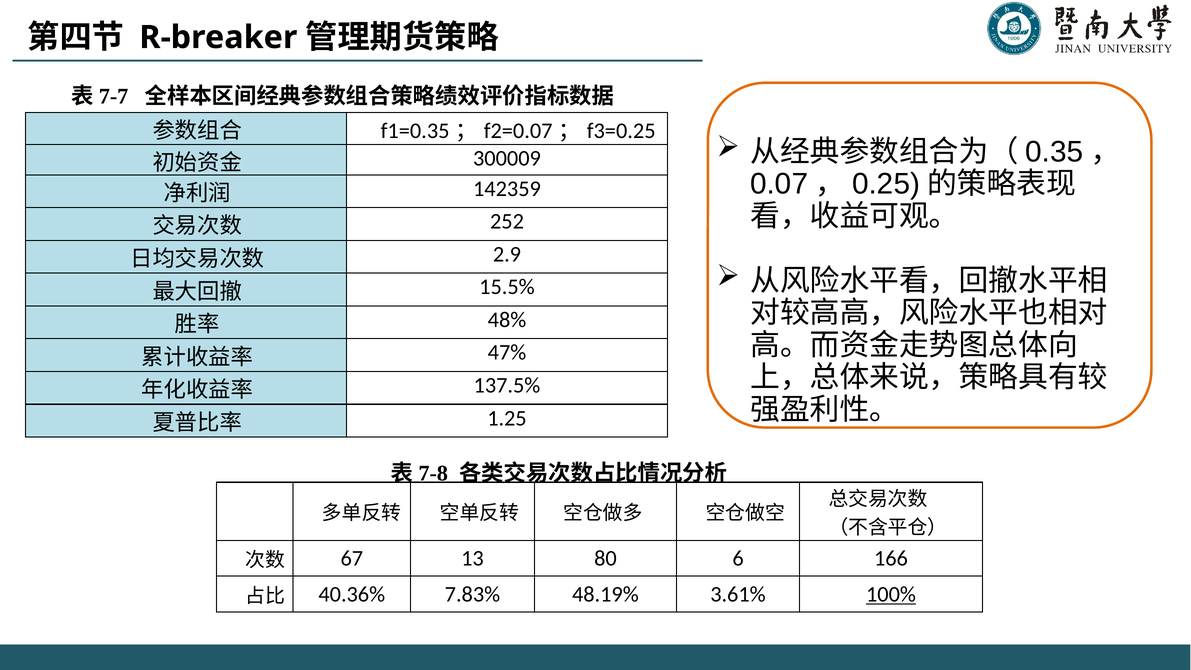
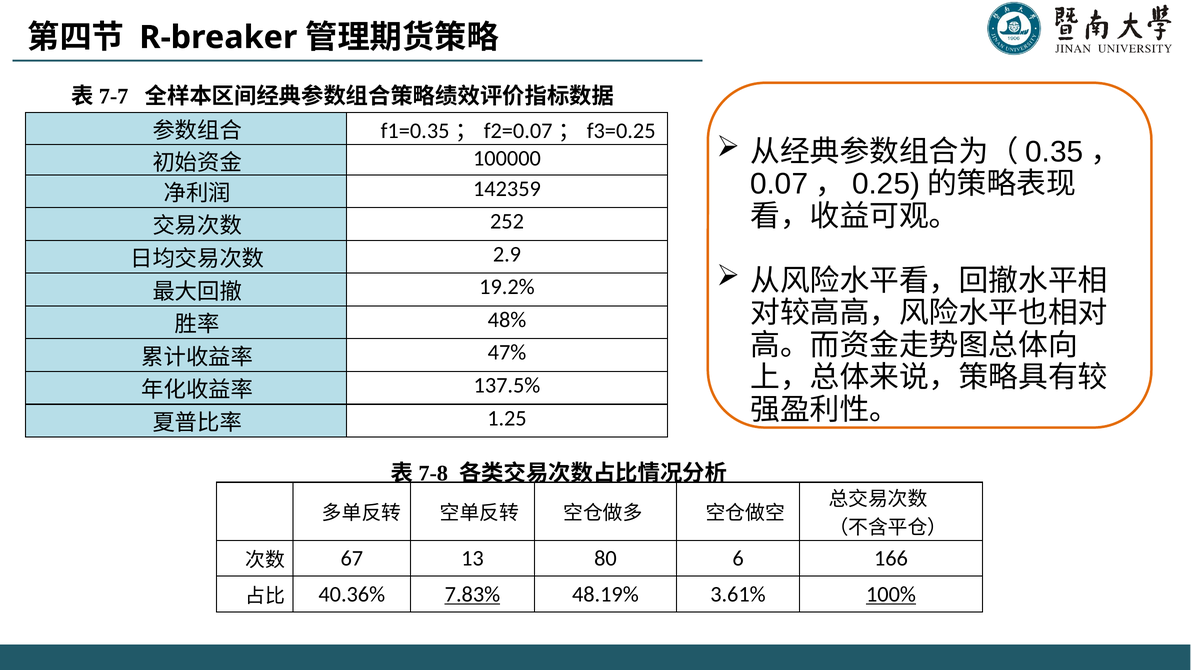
300009: 300009 -> 100000
15.5%: 15.5% -> 19.2%
7.83% underline: none -> present
